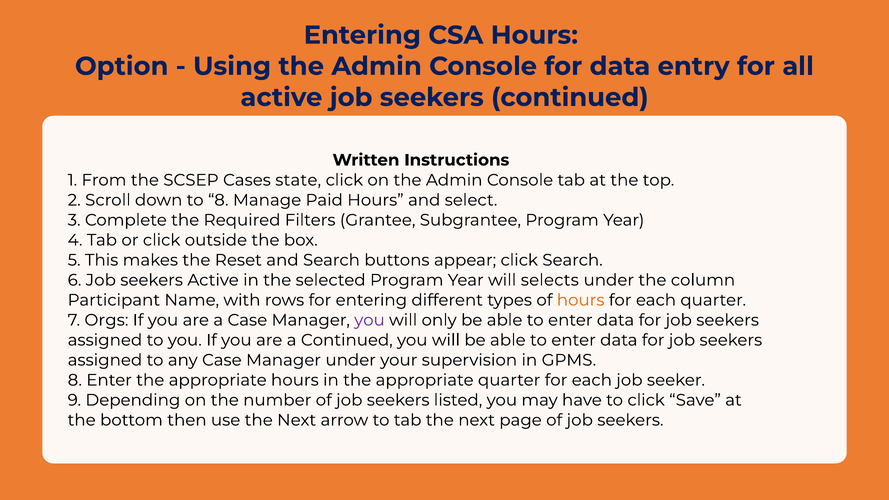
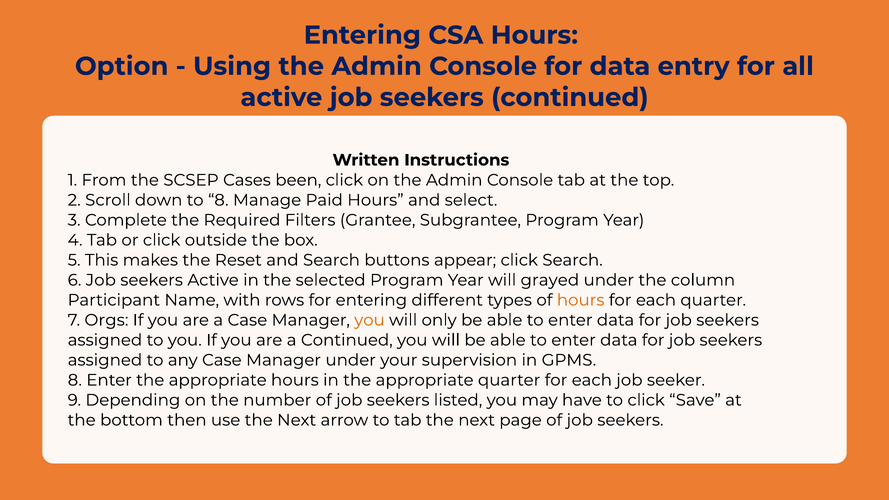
state: state -> been
selects: selects -> grayed
you at (369, 320) colour: purple -> orange
